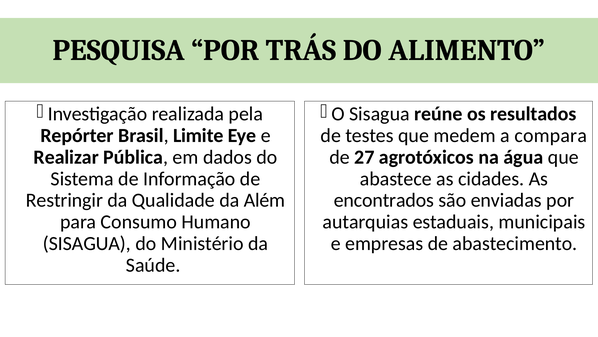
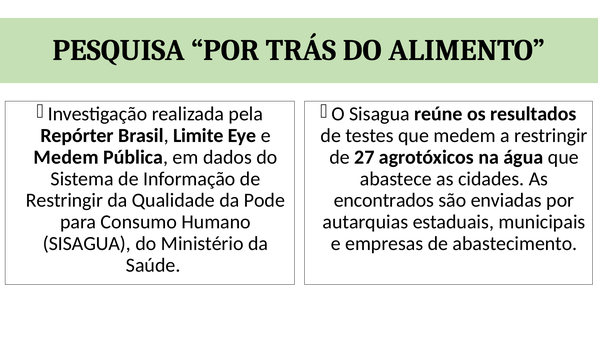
a compara: compara -> restringir
Realizar at (66, 157): Realizar -> Medem
Além: Além -> Pode
